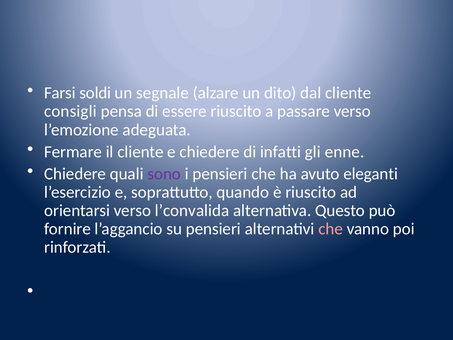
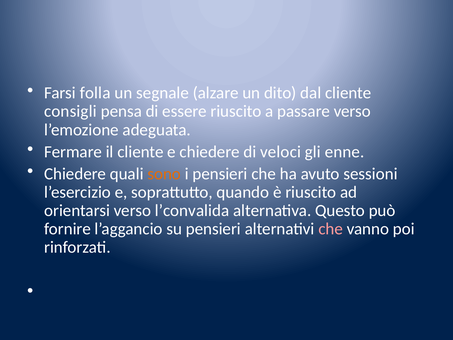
soldi: soldi -> folla
infatti: infatti -> veloci
sono colour: purple -> orange
eleganti: eleganti -> sessioni
